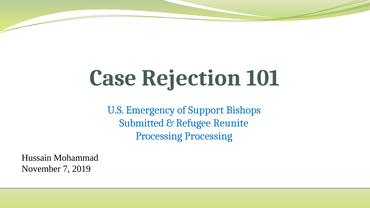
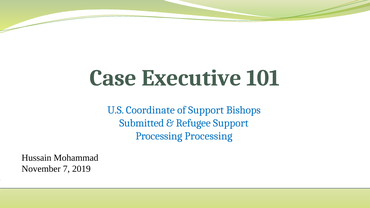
Rejection: Rejection -> Executive
Emergency: Emergency -> Coordinate
Refugee Reunite: Reunite -> Support
